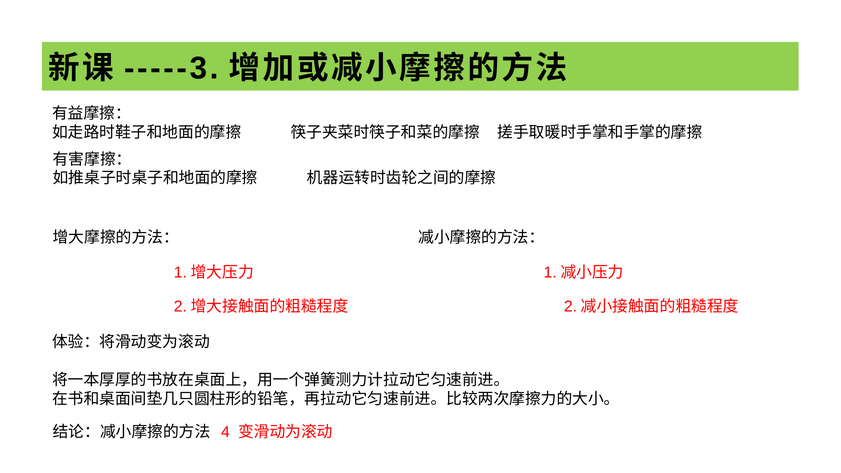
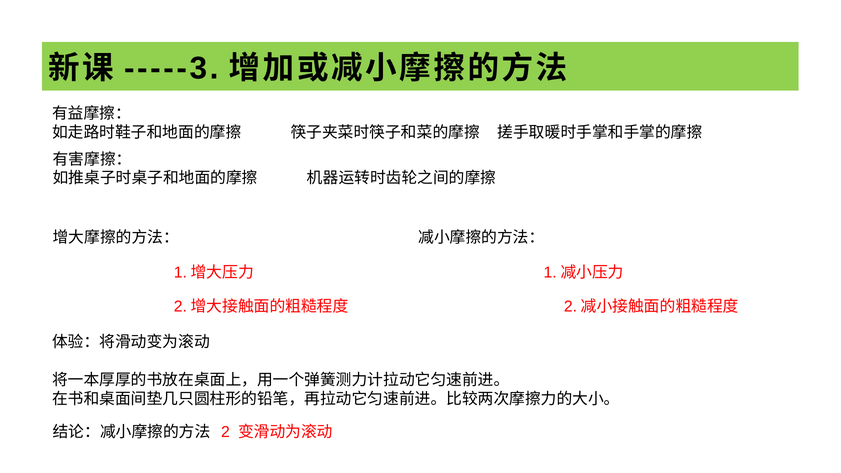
4: 4 -> 2
